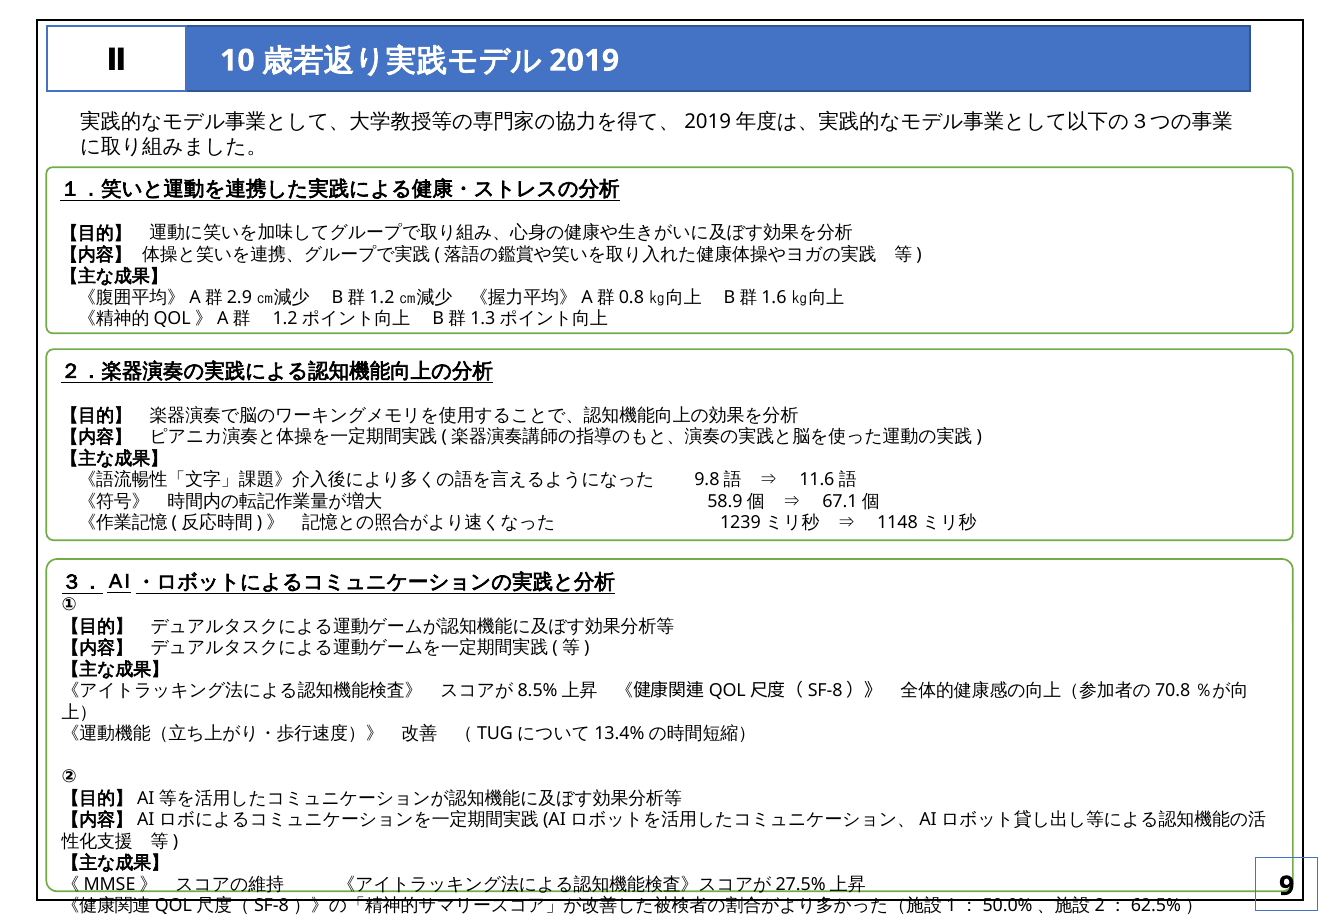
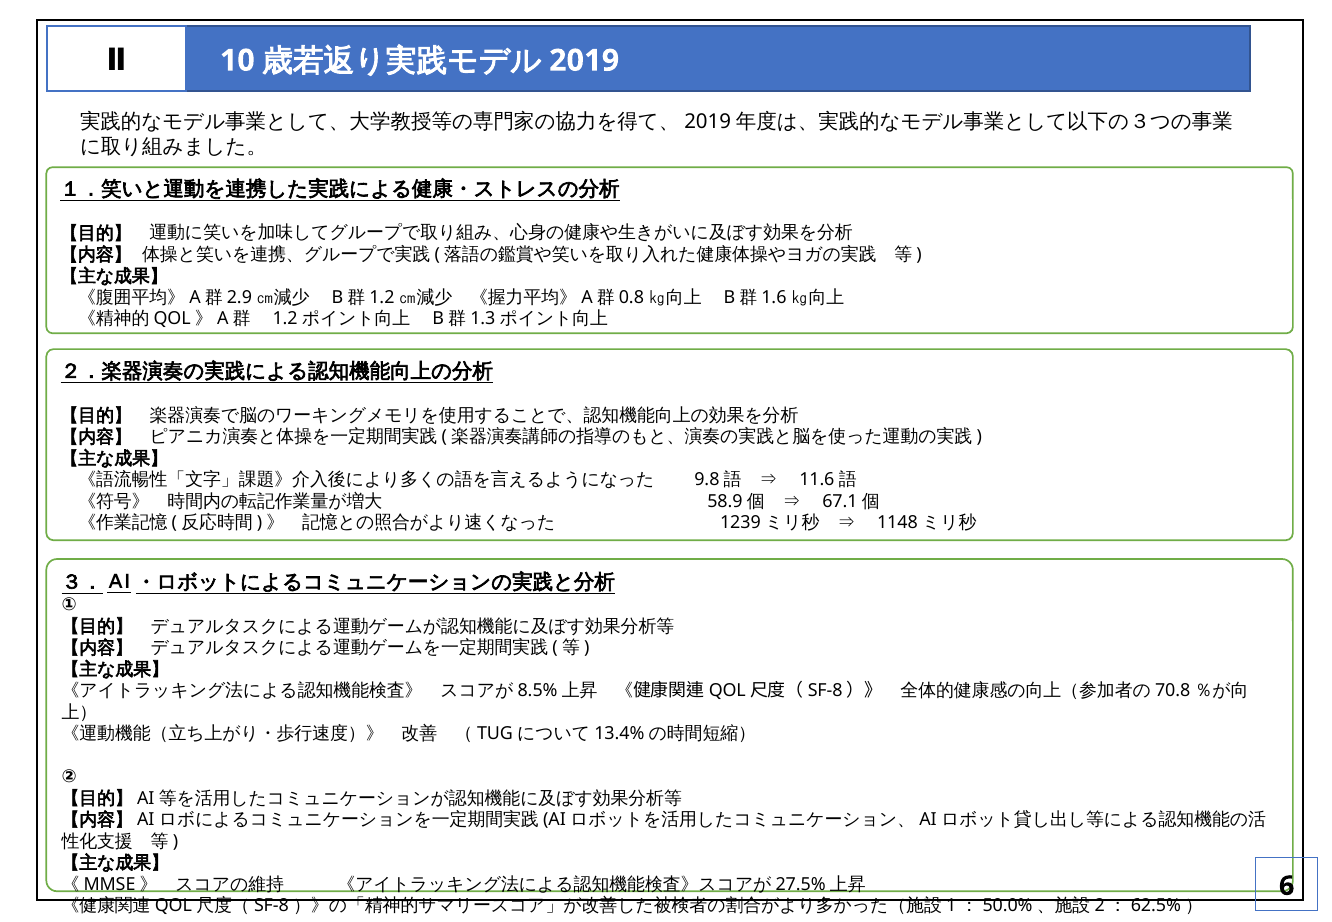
9: 9 -> 6
